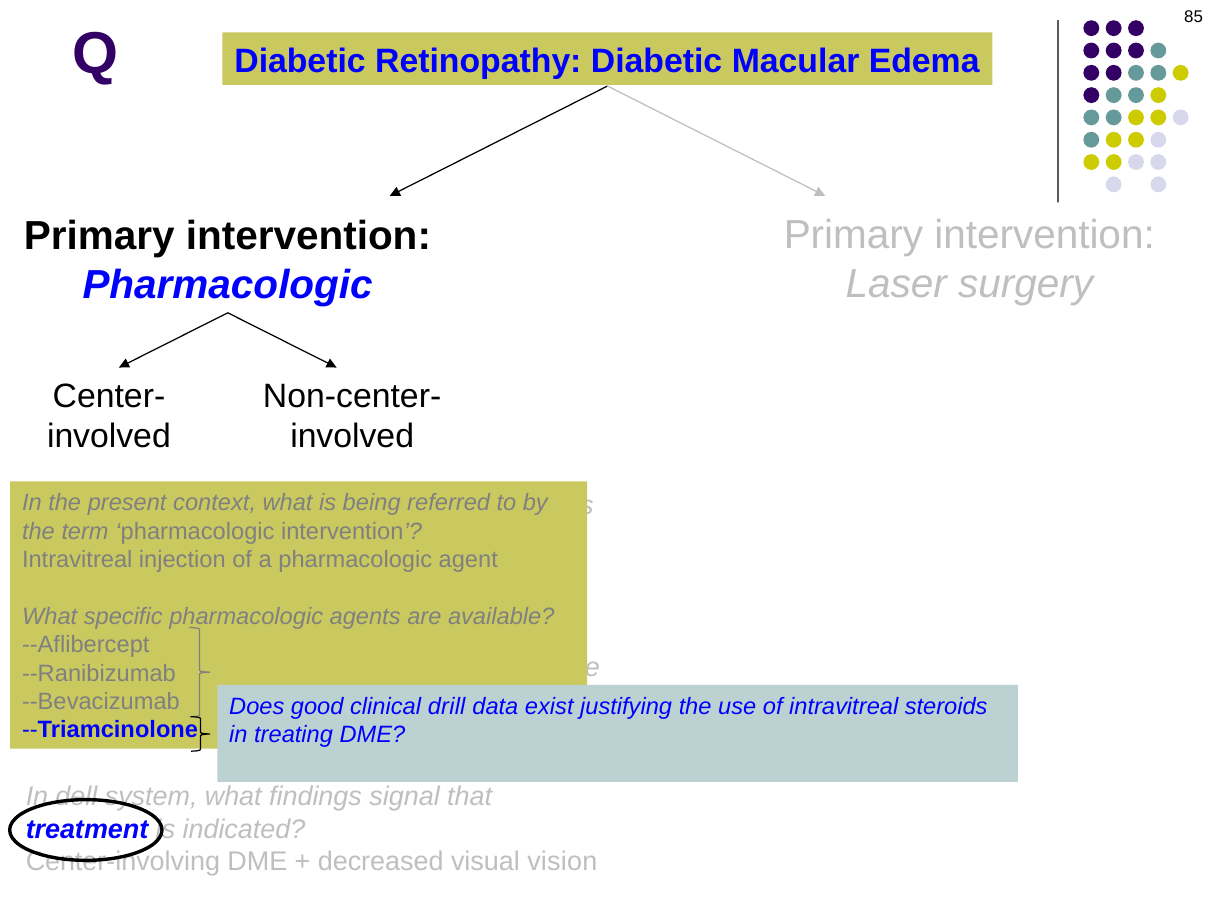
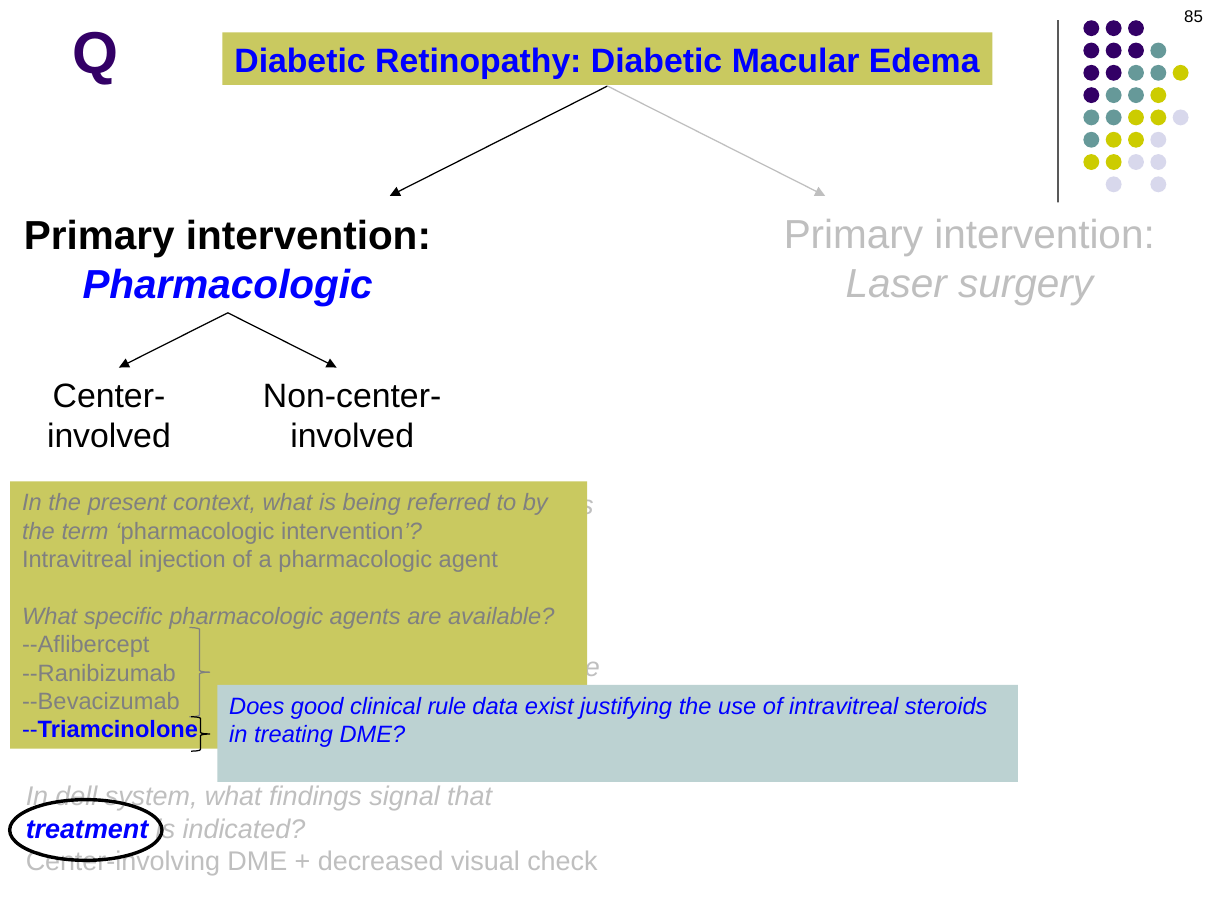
drill: drill -> rule
vision: vision -> check
